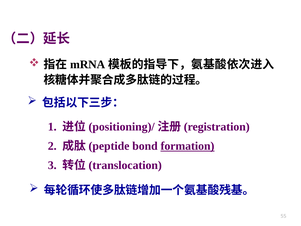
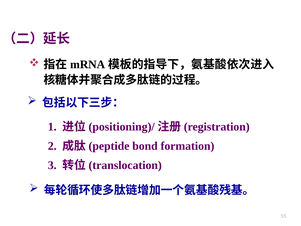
formation underline: present -> none
